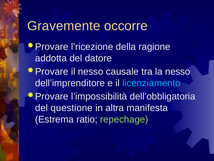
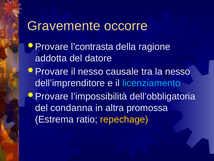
l’ricezione: l’ricezione -> l’contrasta
questione: questione -> condanna
manifesta: manifesta -> promossa
repechage colour: light green -> yellow
